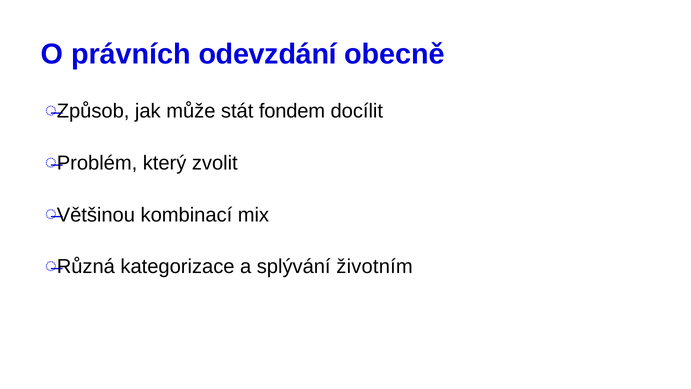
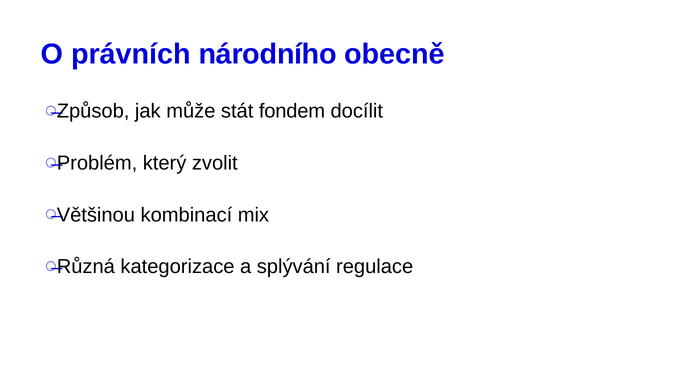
odevzdání: odevzdání -> národního
životním: životním -> regulace
